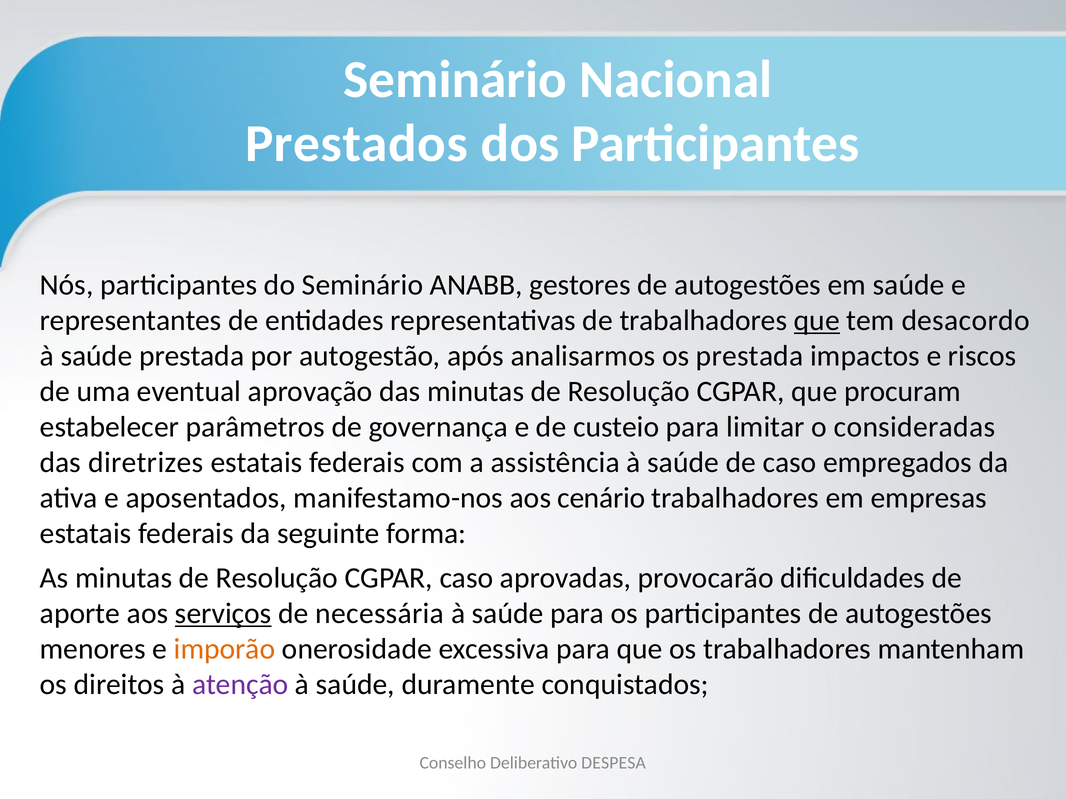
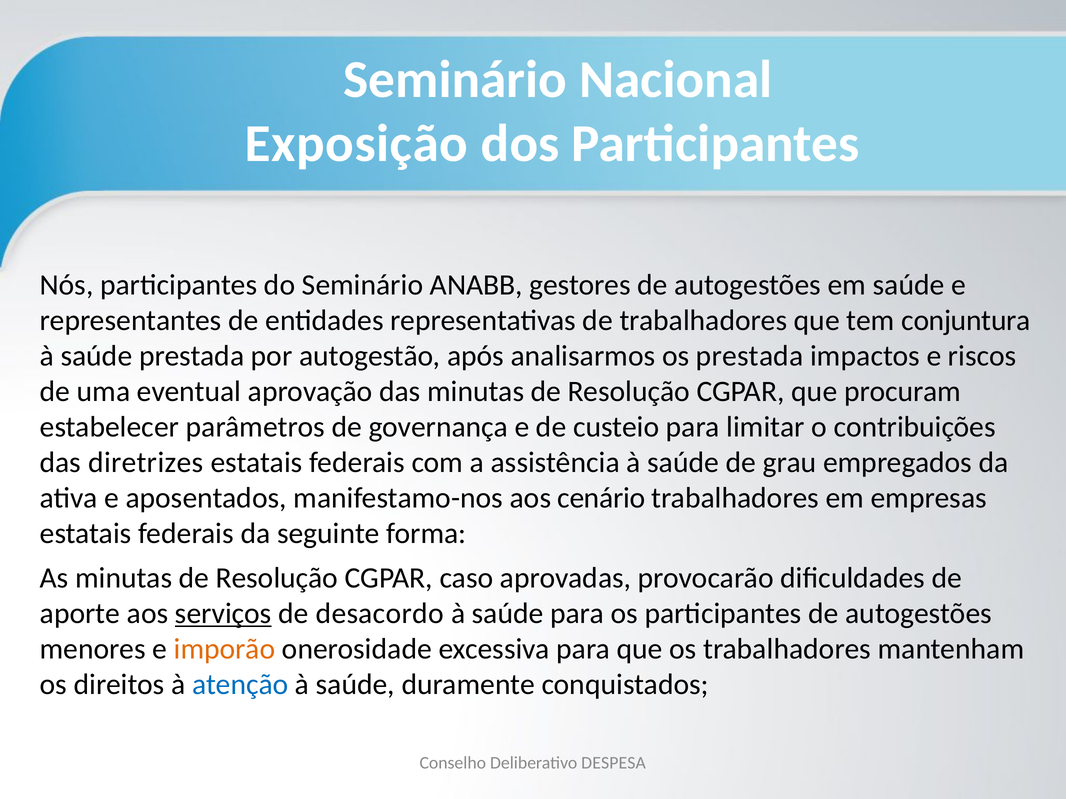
Prestados: Prestados -> Exposição
que at (817, 321) underline: present -> none
desacordo: desacordo -> conjuntura
consideradas: consideradas -> contribuições
de caso: caso -> grau
necessária: necessária -> desacordo
atenção colour: purple -> blue
